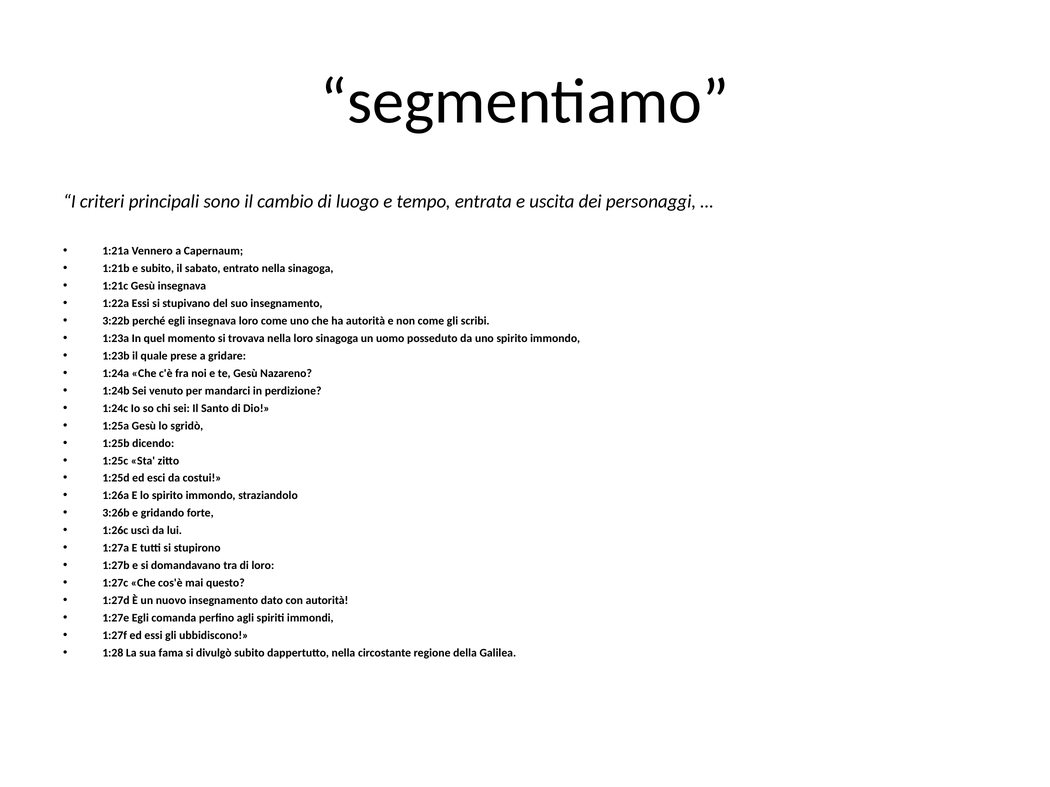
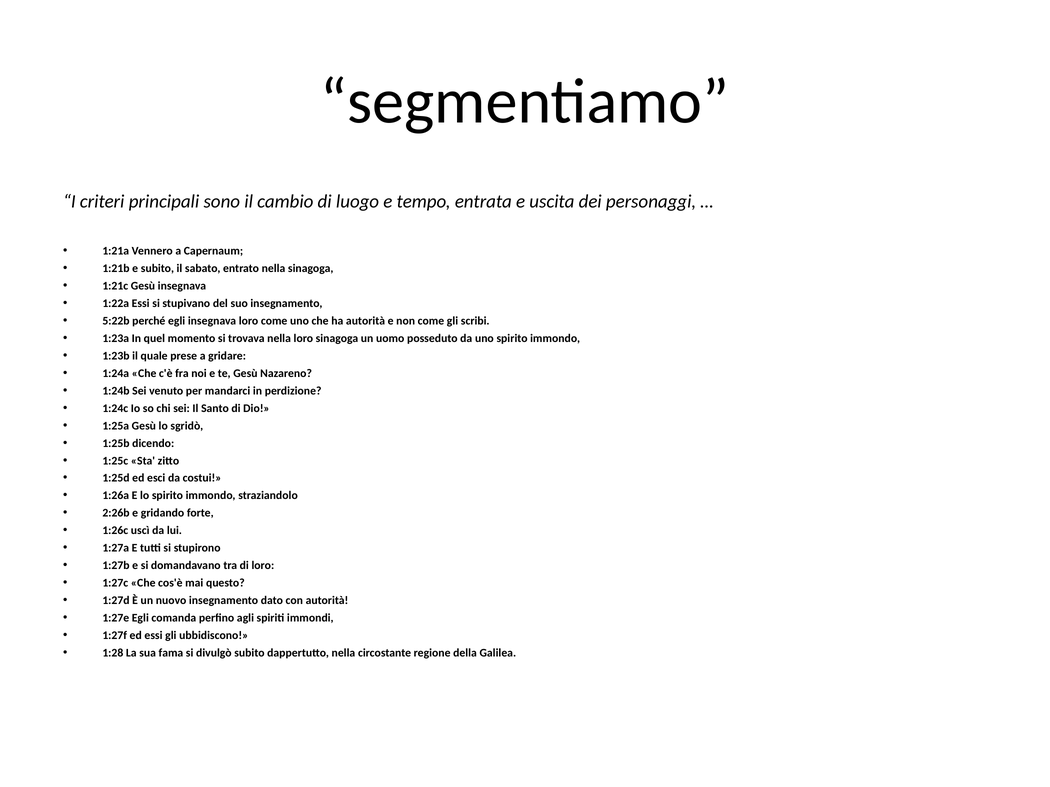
3:22b: 3:22b -> 5:22b
3:26b: 3:26b -> 2:26b
